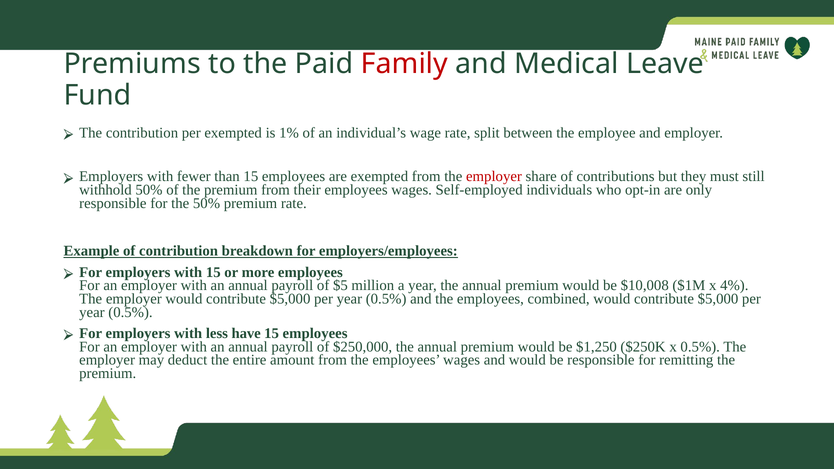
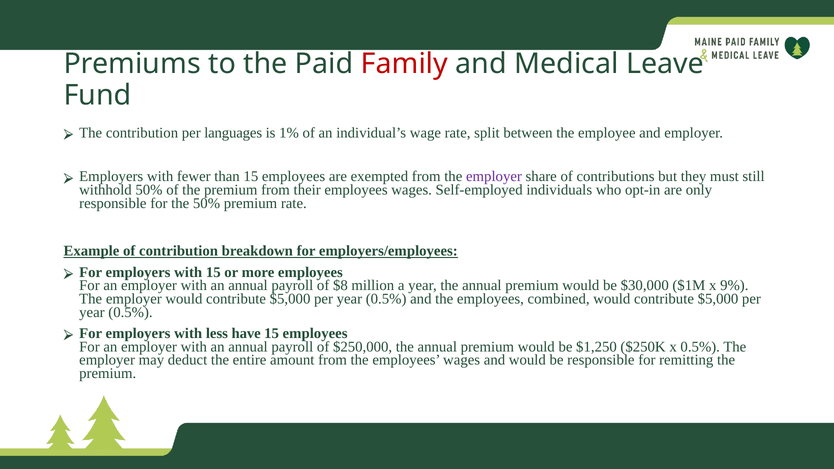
per exempted: exempted -> languages
employer at (494, 177) colour: red -> purple
$5: $5 -> $8
$10,008: $10,008 -> $30,000
4%: 4% -> 9%
